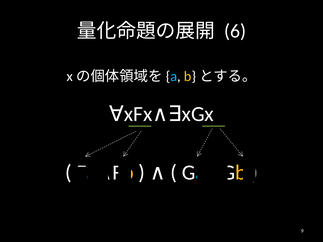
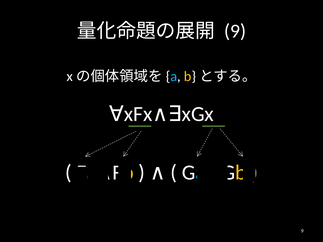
6 at (235, 31): 6 -> 9
